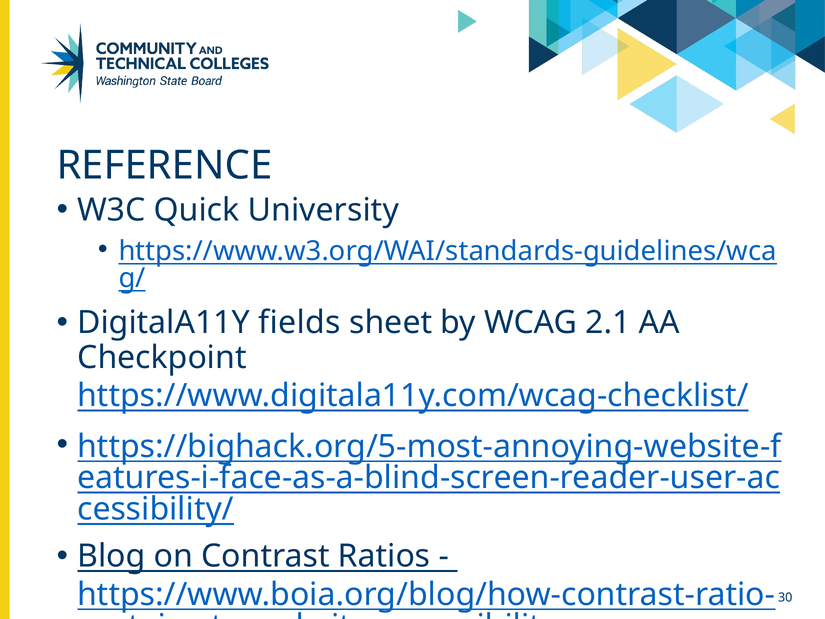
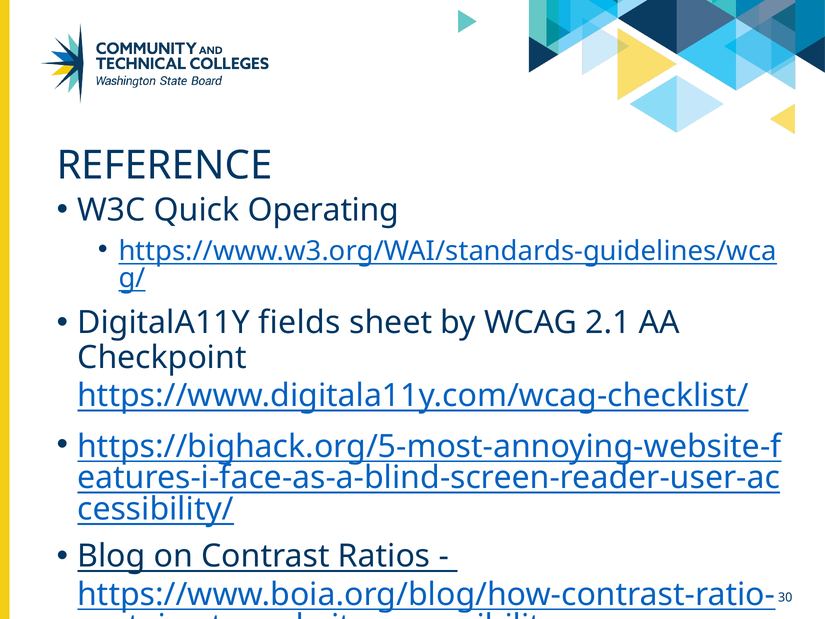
University: University -> Operating
